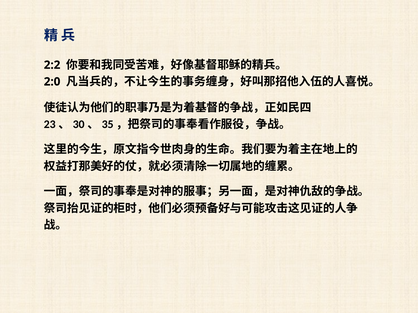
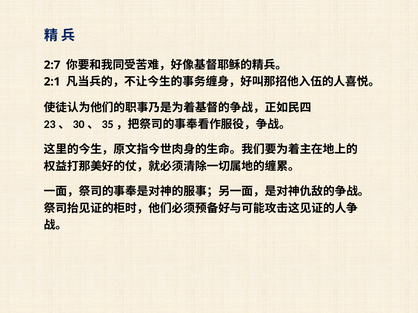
2:2: 2:2 -> 2:7
2:0: 2:0 -> 2:1
